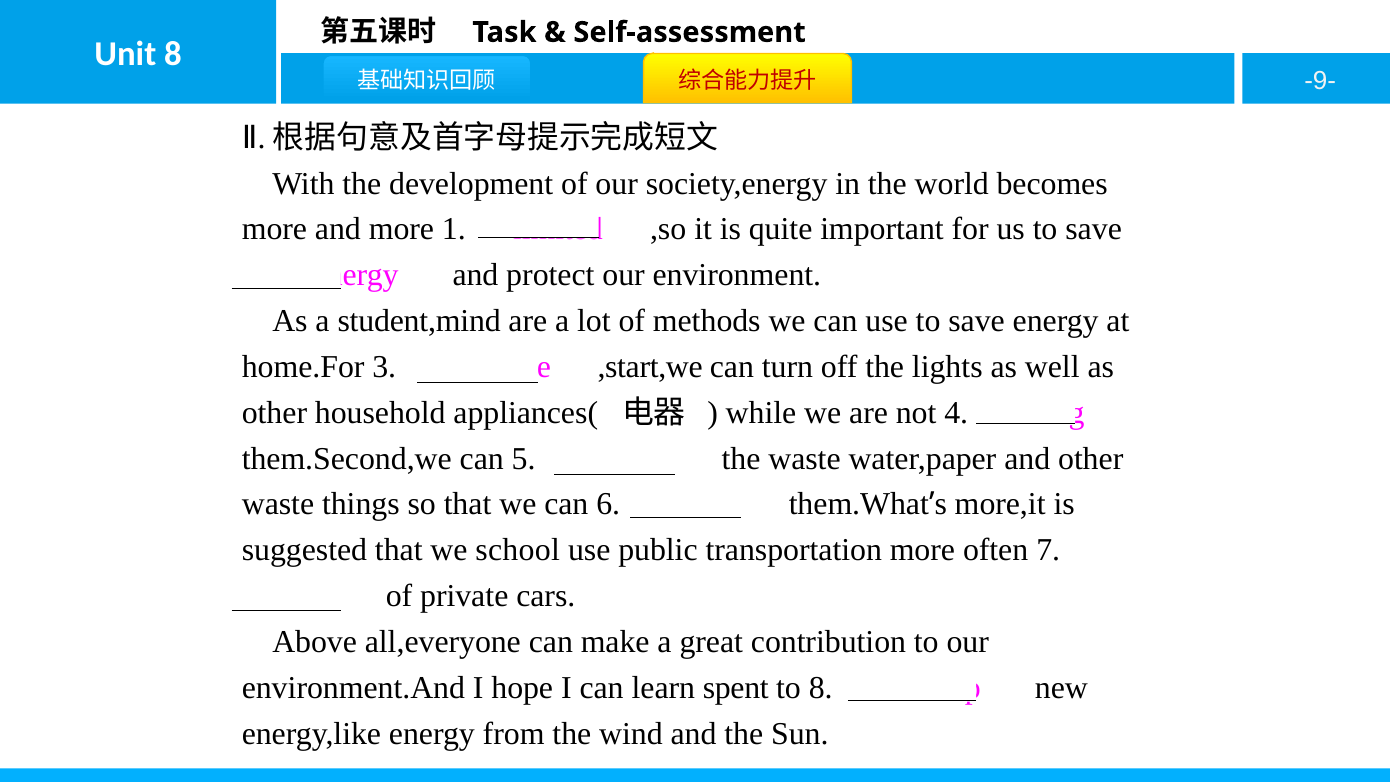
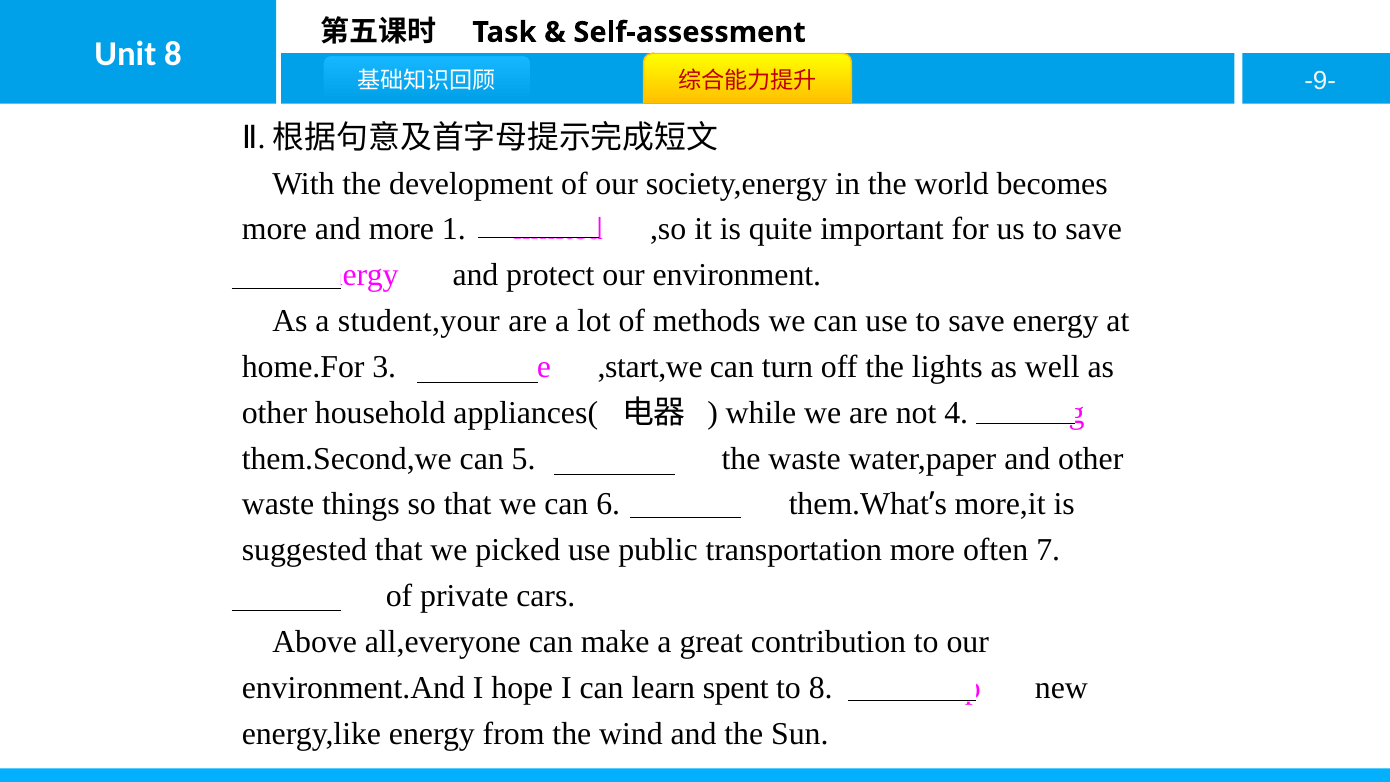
student,mind: student,mind -> student,your
school: school -> picked
